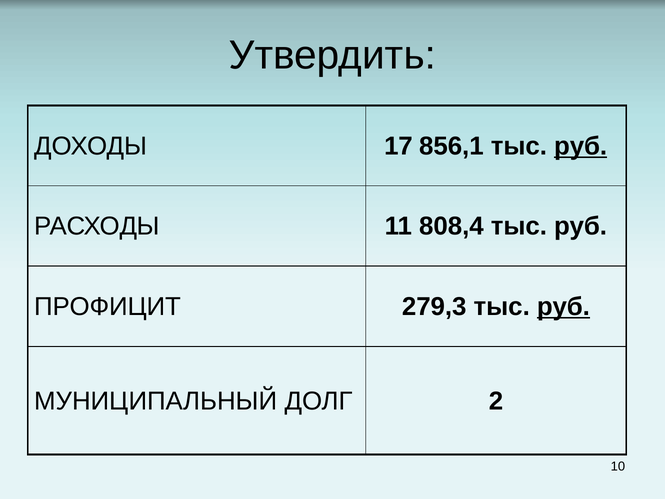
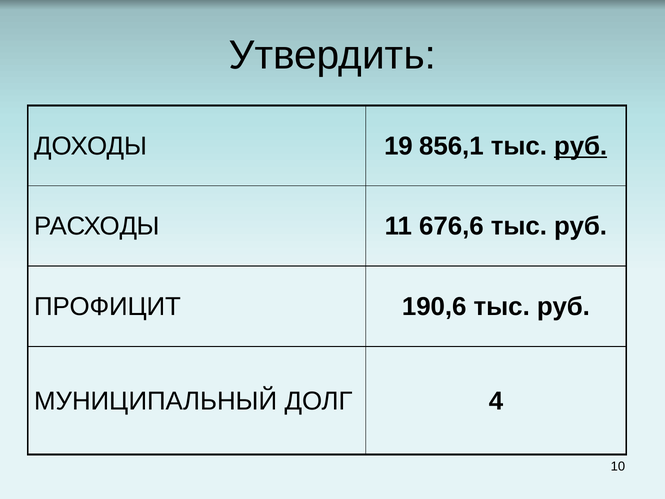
17: 17 -> 19
808,4: 808,4 -> 676,6
279,3: 279,3 -> 190,6
руб at (563, 307) underline: present -> none
2: 2 -> 4
